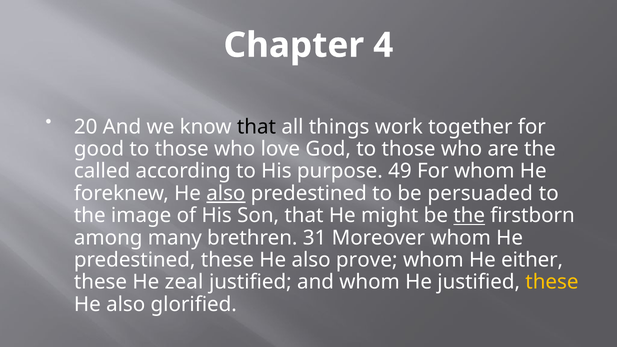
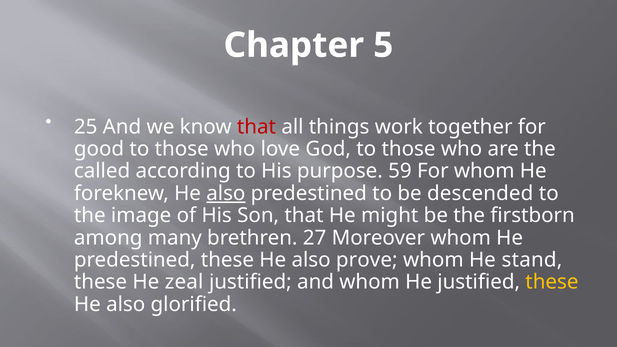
4: 4 -> 5
20: 20 -> 25
that at (256, 127) colour: black -> red
49: 49 -> 59
persuaded: persuaded -> descended
the at (469, 216) underline: present -> none
31: 31 -> 27
either: either -> stand
